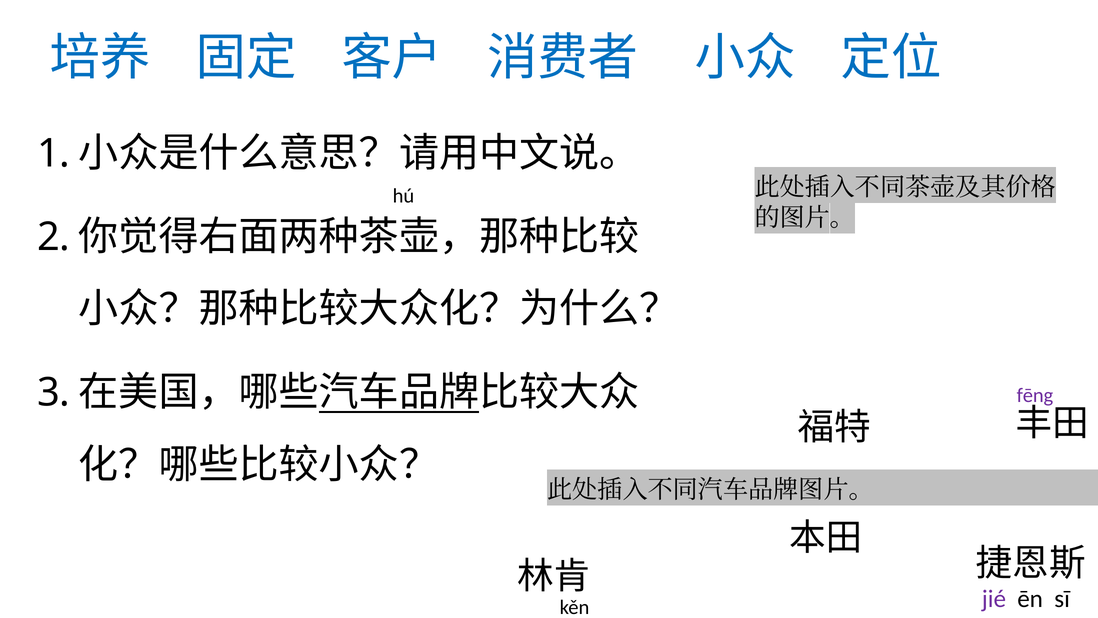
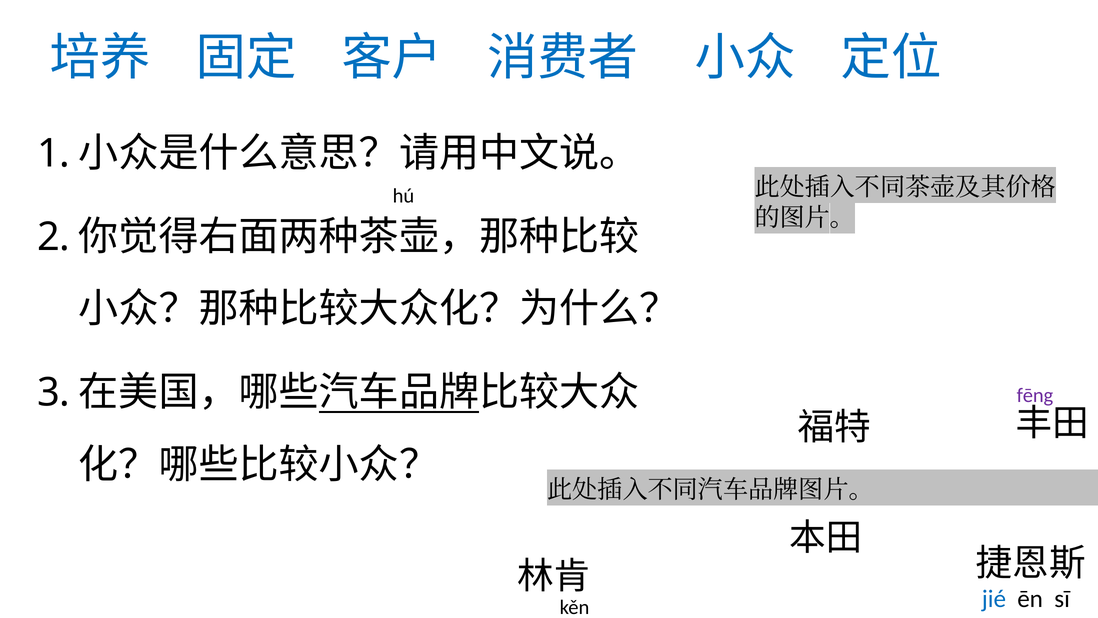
jié colour: purple -> blue
